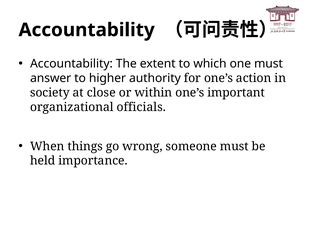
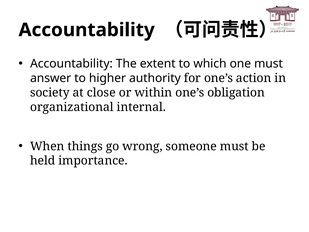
important: important -> obligation
officials: officials -> internal
